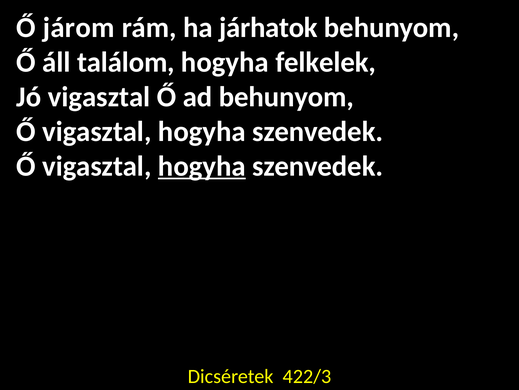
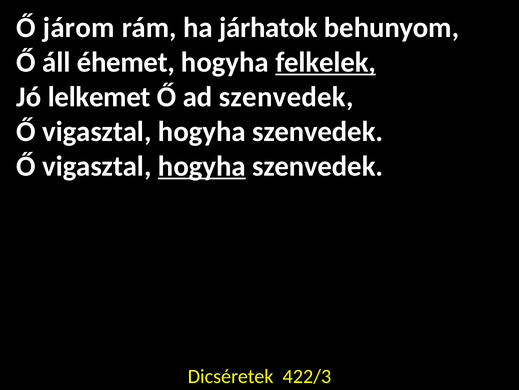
találom: találom -> éhemet
felkelek underline: none -> present
Jó vigasztal: vigasztal -> lelkemet
ad behunyom: behunyom -> szenvedek
